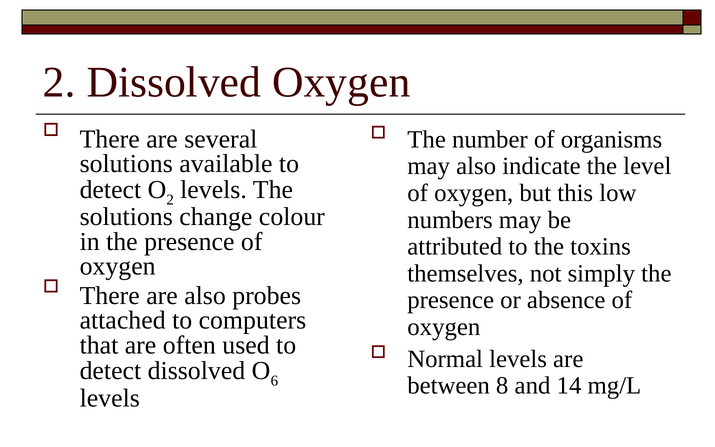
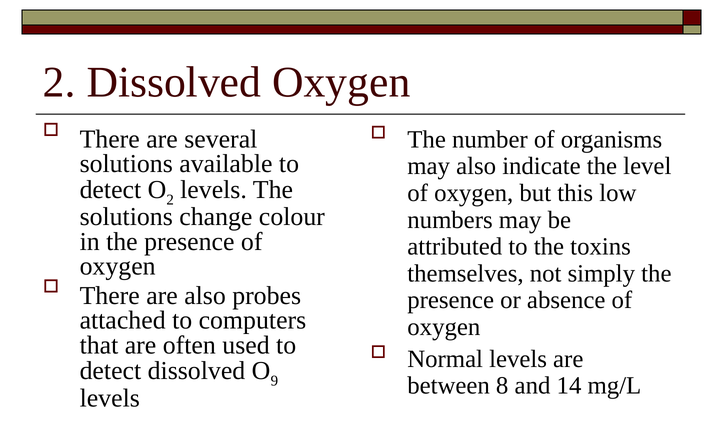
6: 6 -> 9
